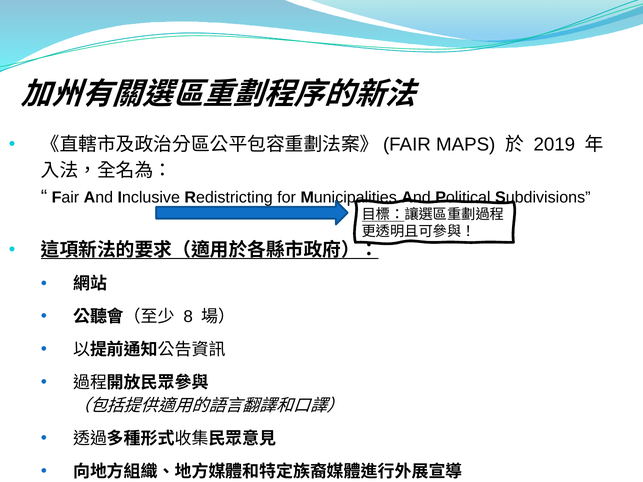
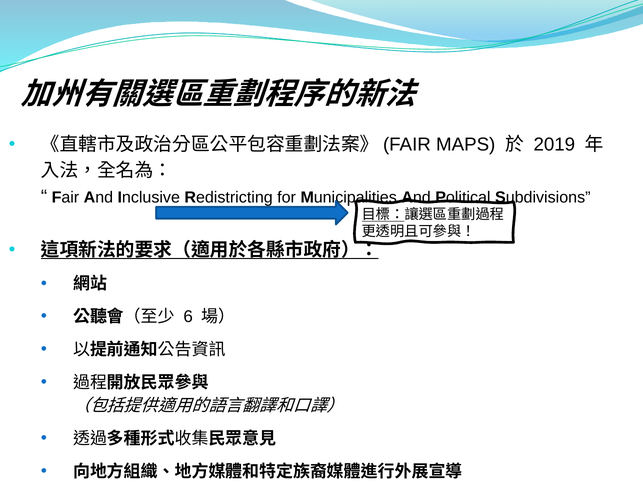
8: 8 -> 6
